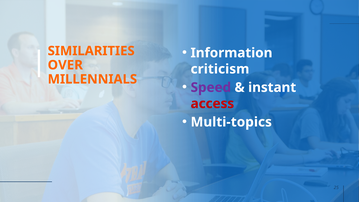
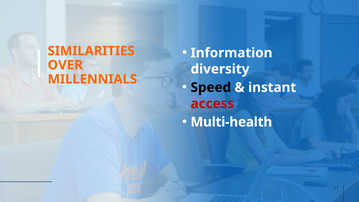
criticism: criticism -> diversity
Speed colour: purple -> black
Multi-topics: Multi-topics -> Multi-health
